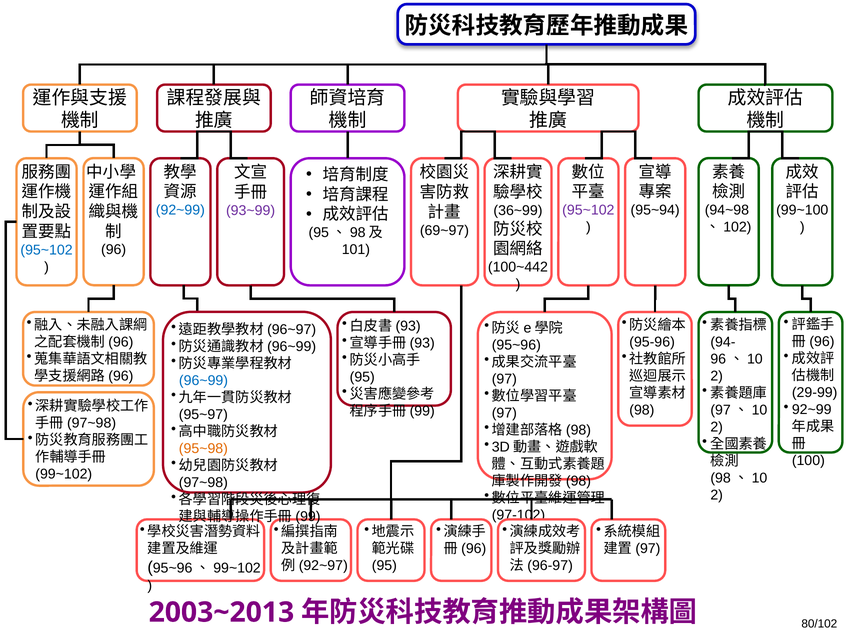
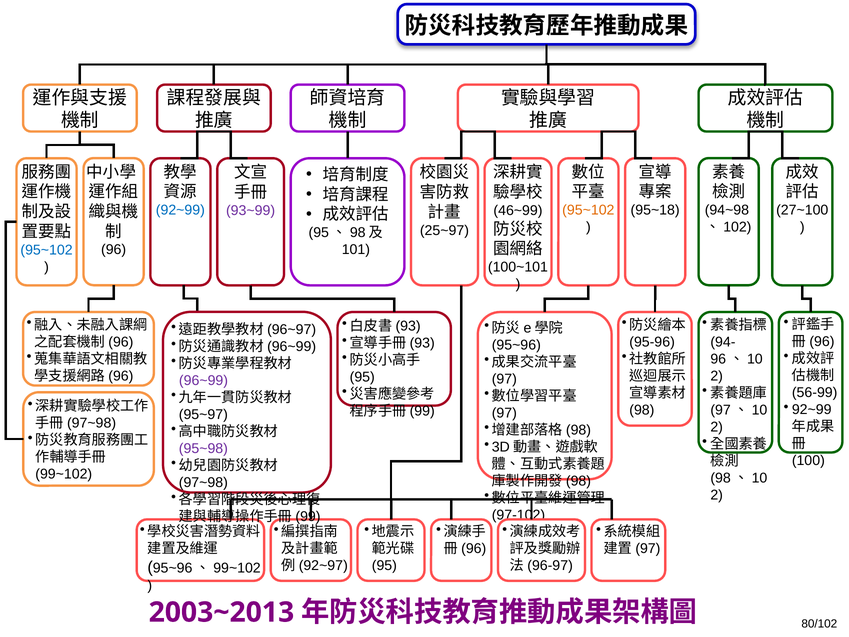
95~102 at (588, 210) colour: purple -> orange
95~94: 95~94 -> 95~18
99~100: 99~100 -> 27~100
36~99: 36~99 -> 46~99
69~97: 69~97 -> 25~97
100~442: 100~442 -> 100~101
96~99 colour: blue -> purple
29-99: 29-99 -> 56-99
95~98 colour: orange -> purple
